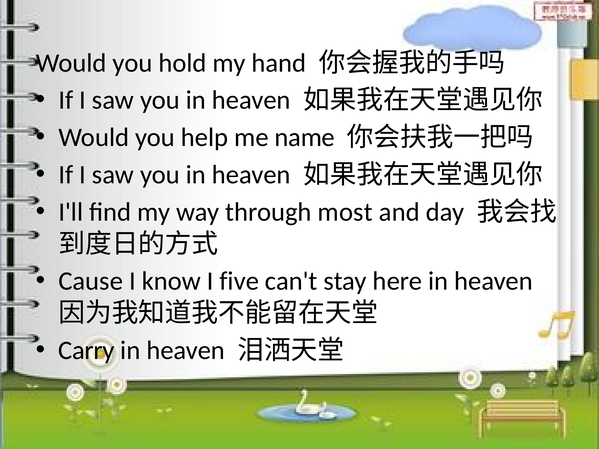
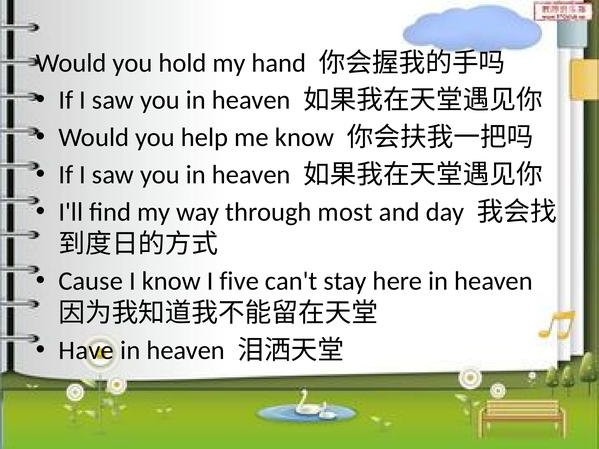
me name: name -> know
Carry: Carry -> Have
